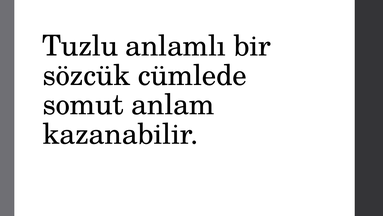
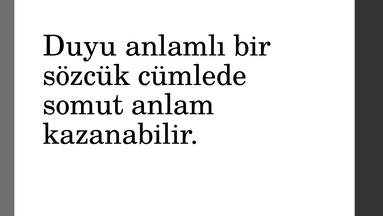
Tuzlu: Tuzlu -> Duyu
